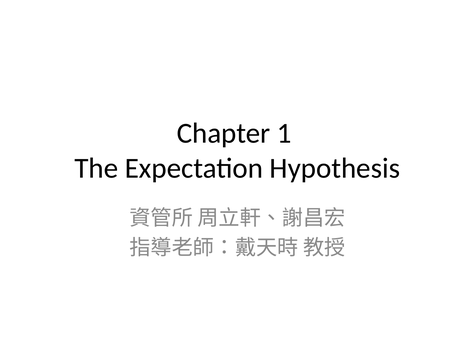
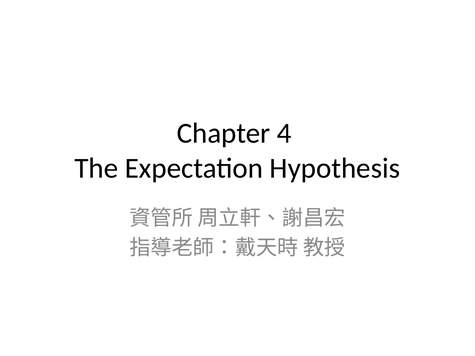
1: 1 -> 4
